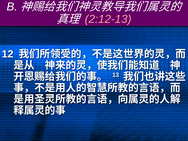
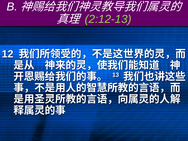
2:12-13 colour: pink -> light green
